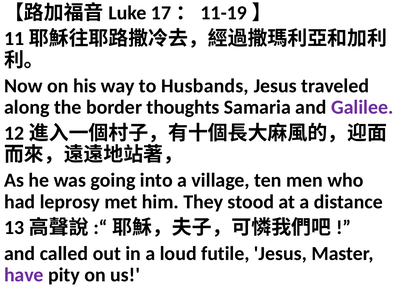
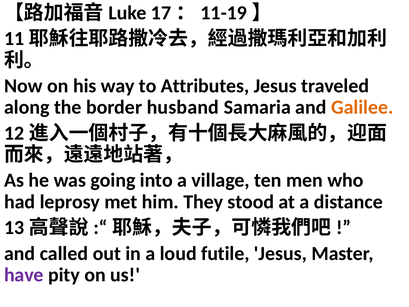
Husbands: Husbands -> Attributes
thoughts: thoughts -> husband
Galilee colour: purple -> orange
